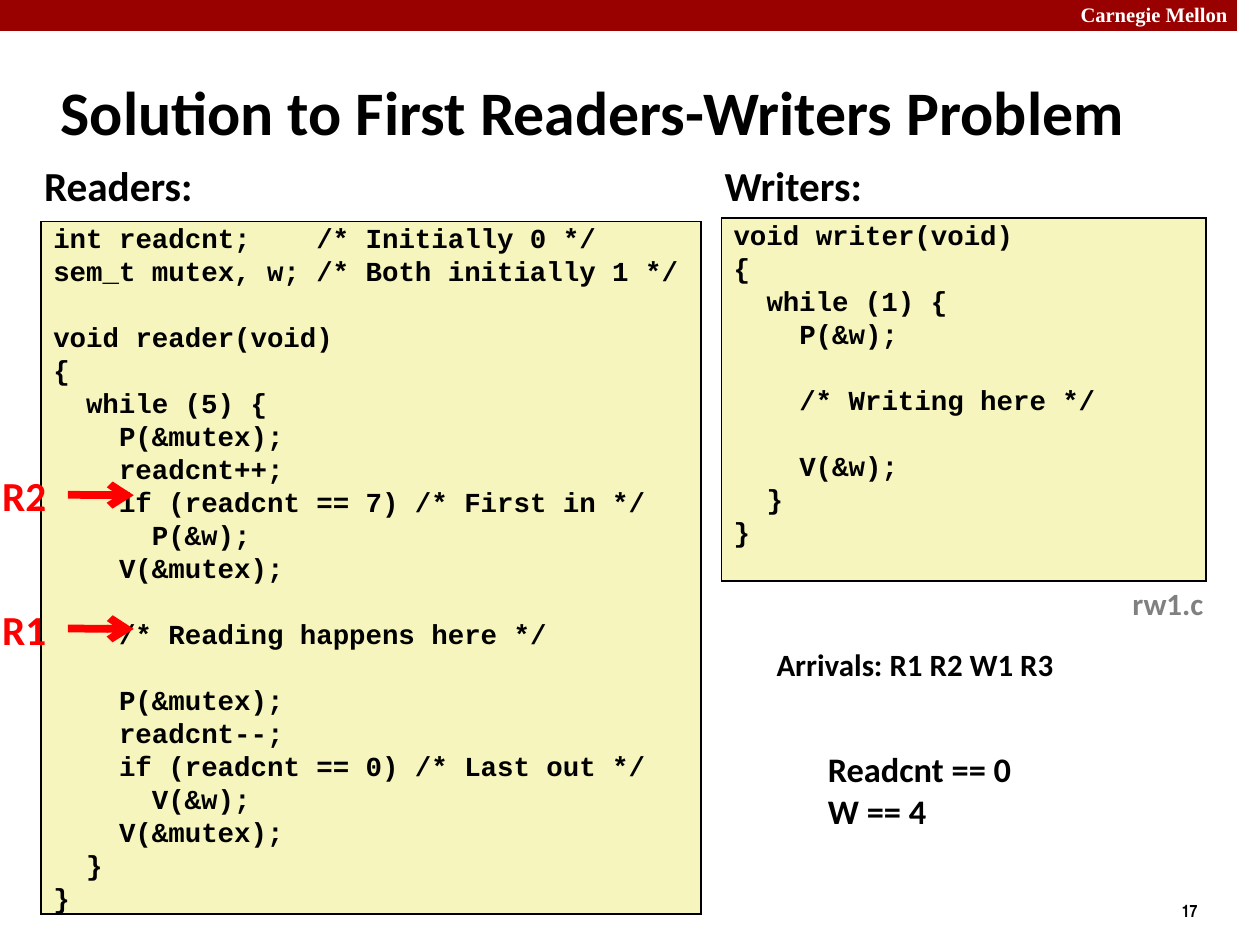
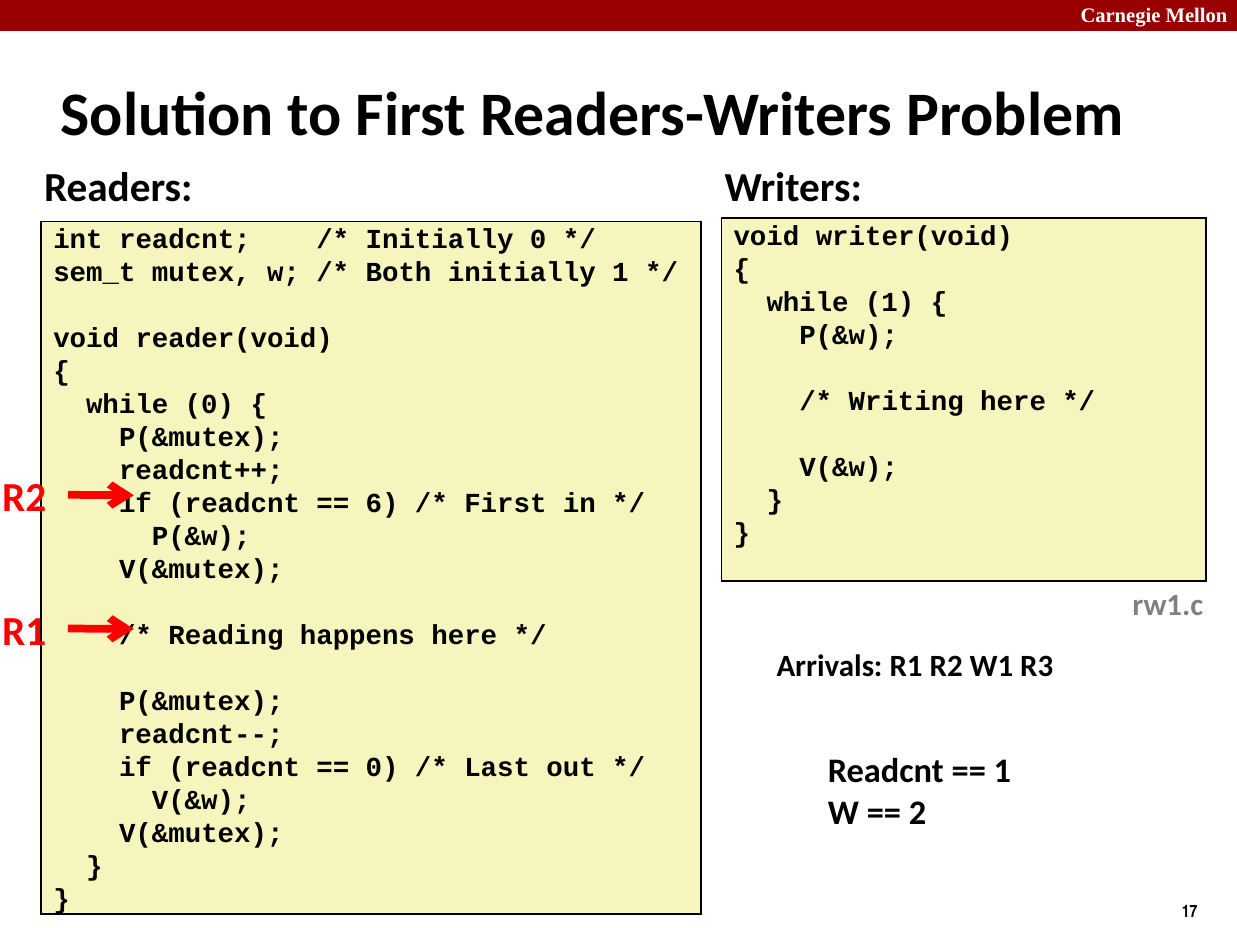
while 5: 5 -> 0
7: 7 -> 6
0 at (1002, 771): 0 -> 1
4: 4 -> 2
